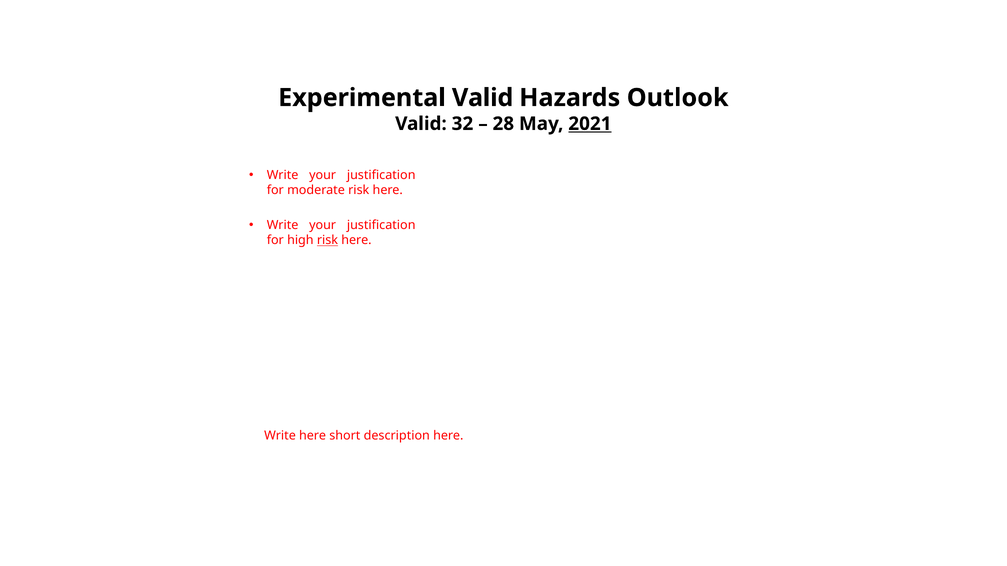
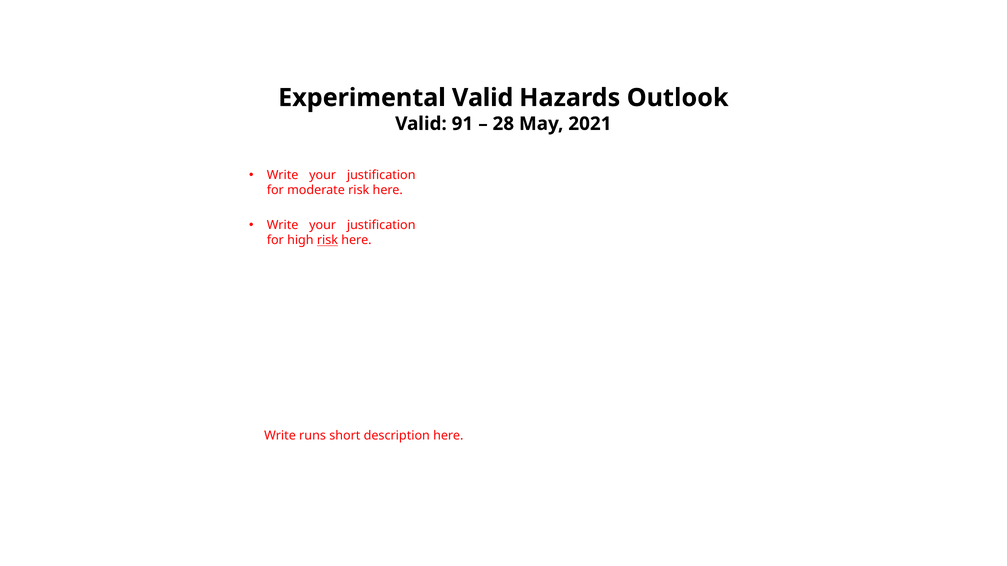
32: 32 -> 91
2021 underline: present -> none
Write here: here -> runs
